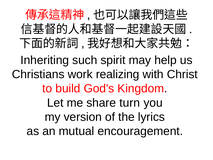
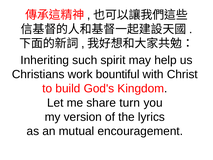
realizing: realizing -> bountiful
